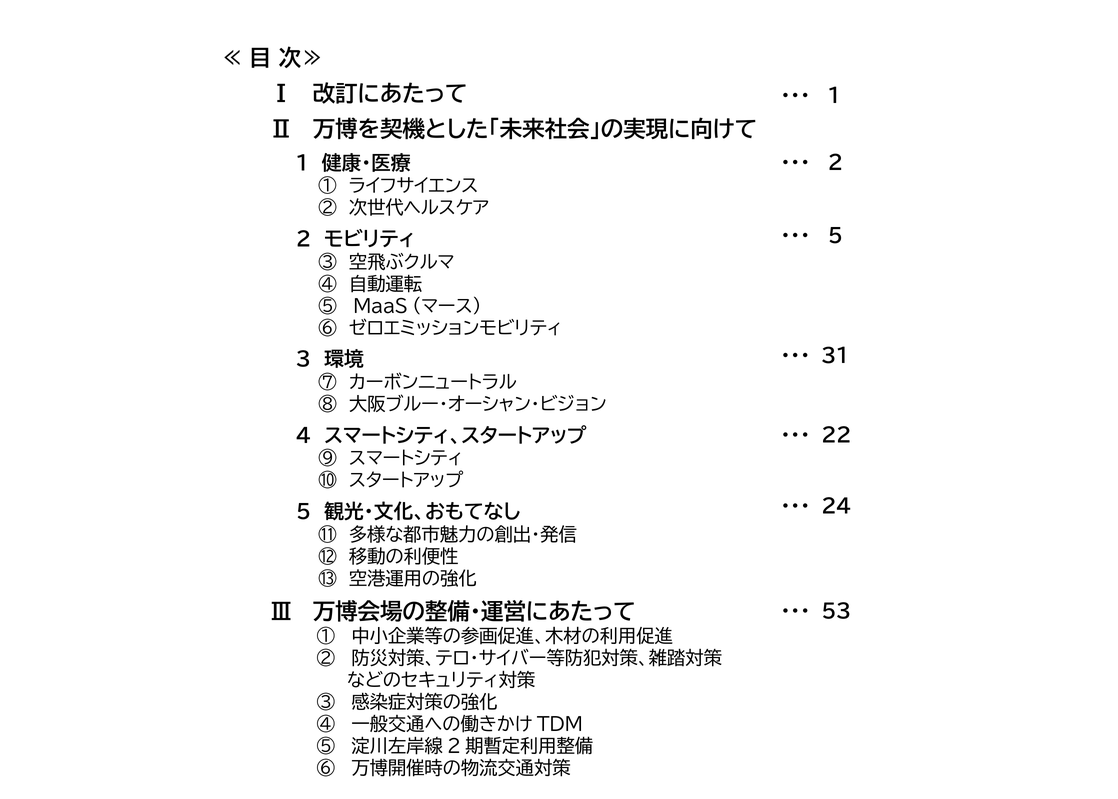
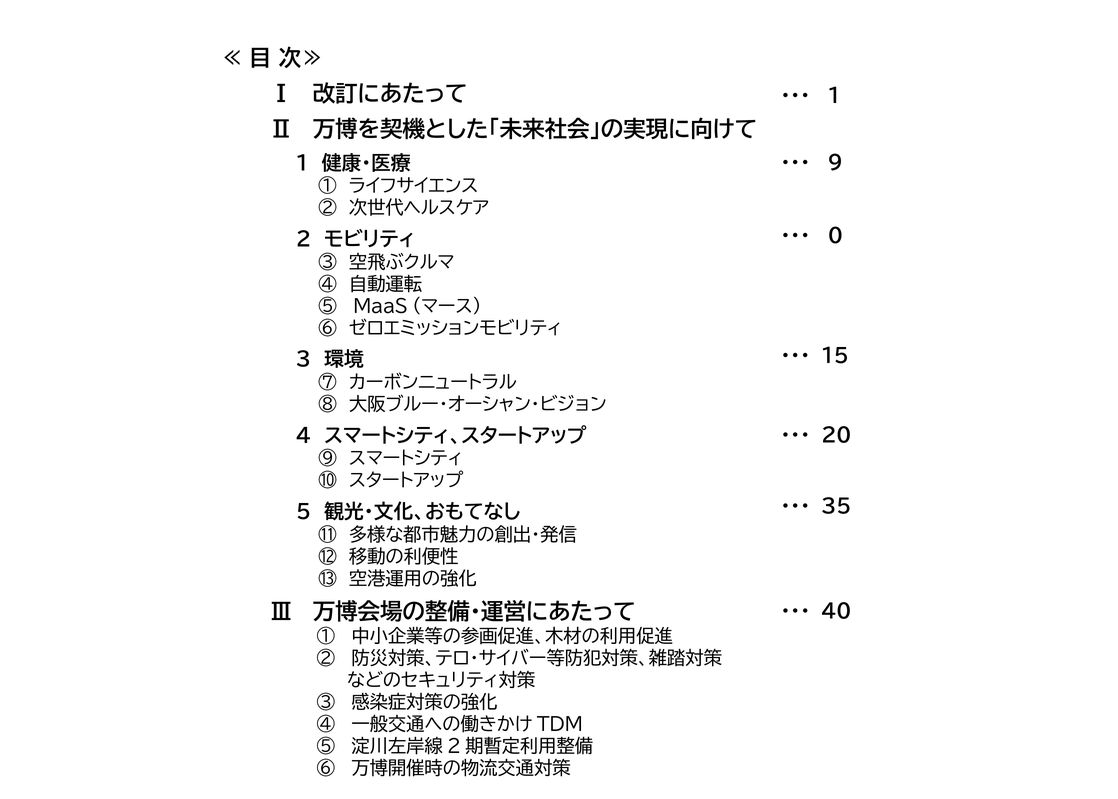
2: 2 -> 9
5: 5 -> 0
31: 31 -> 15
22: 22 -> 20
24: 24 -> 35
53: 53 -> 40
